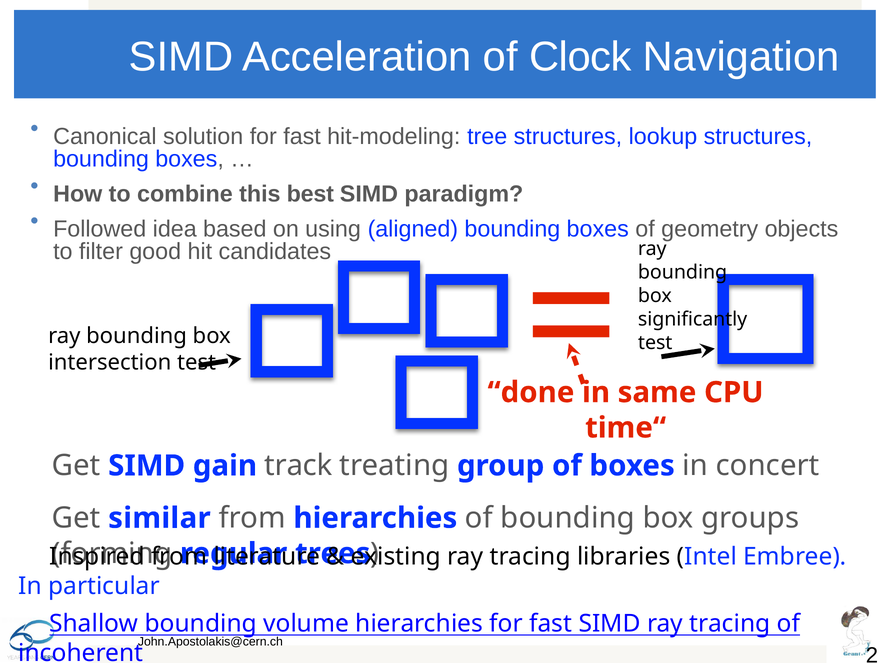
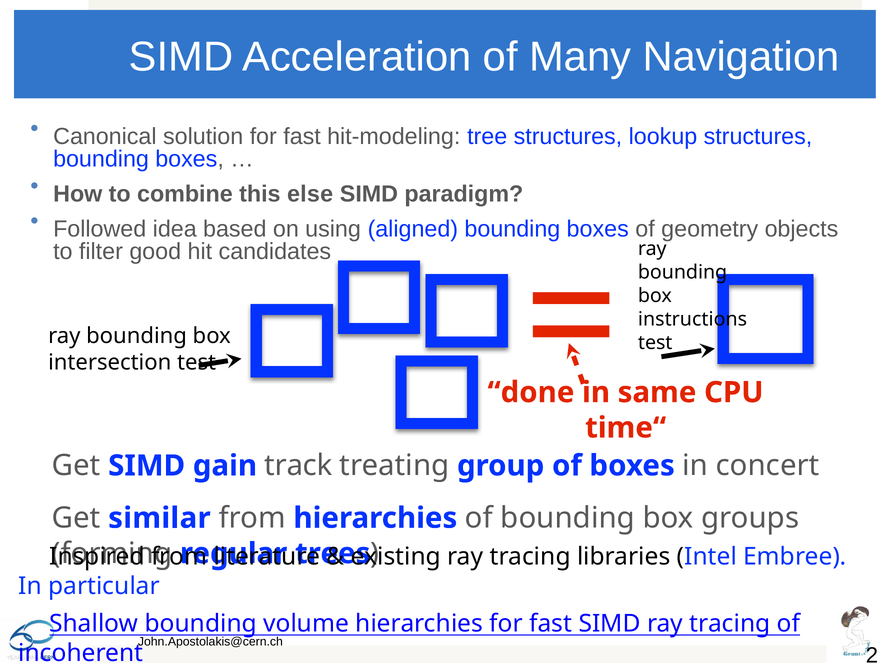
Clock: Clock -> Many
best: best -> else
significantly: significantly -> instructions
